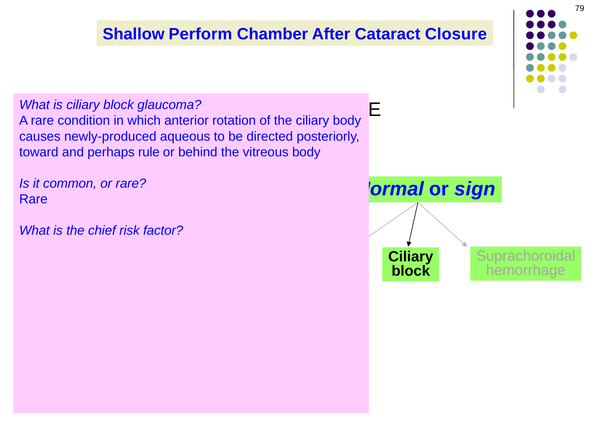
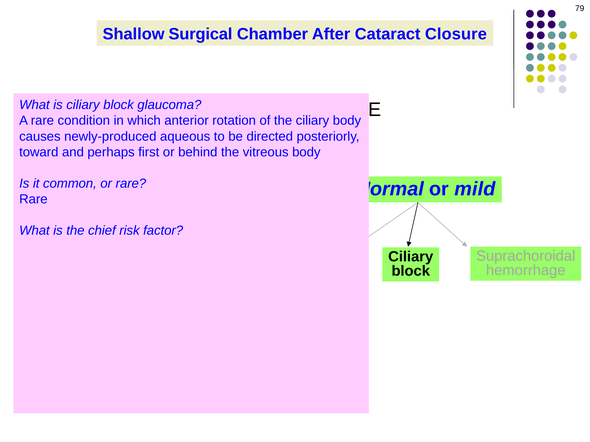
Shallow Perform: Perform -> Surgical
rule: rule -> first
sign: sign -> mild
